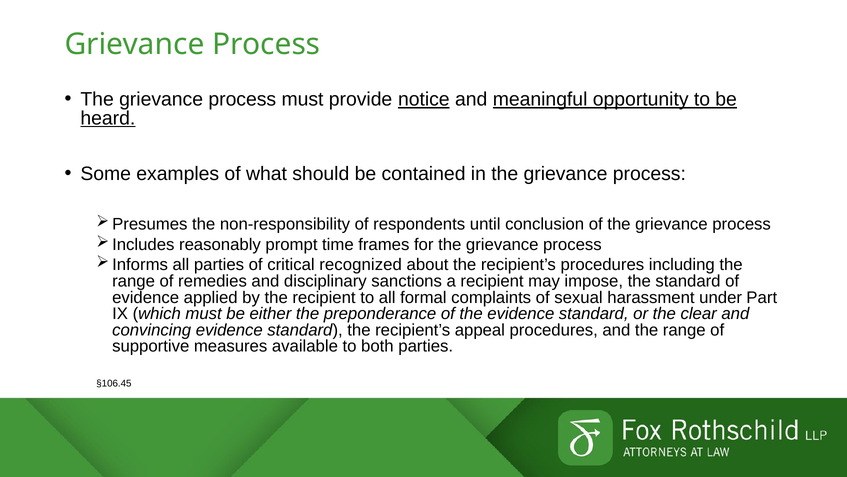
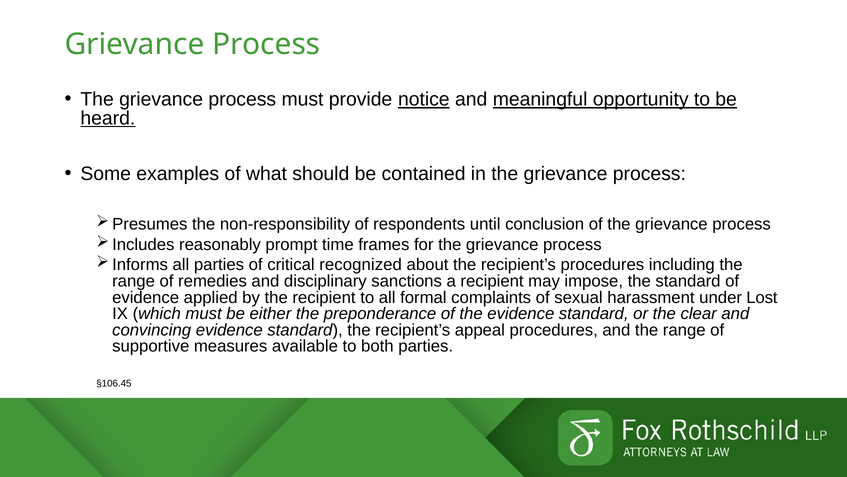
Part: Part -> Lost
